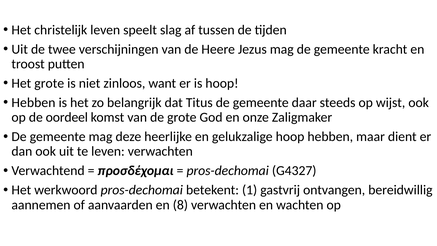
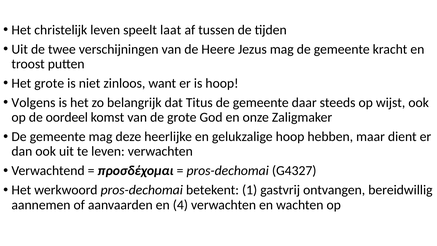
slag: slag -> laat
Hebben at (33, 103): Hebben -> Volgens
8: 8 -> 4
